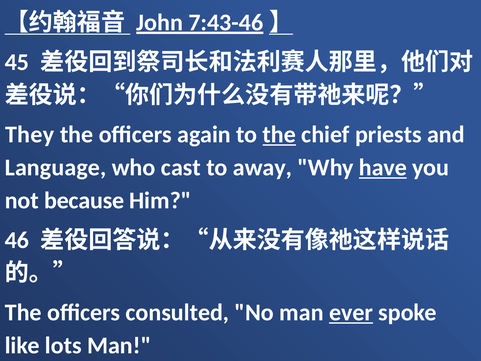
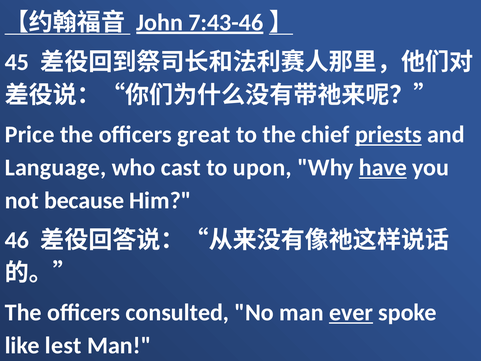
They: They -> Price
again: again -> great
the at (279, 135) underline: present -> none
priests underline: none -> present
away: away -> upon
lots: lots -> lest
